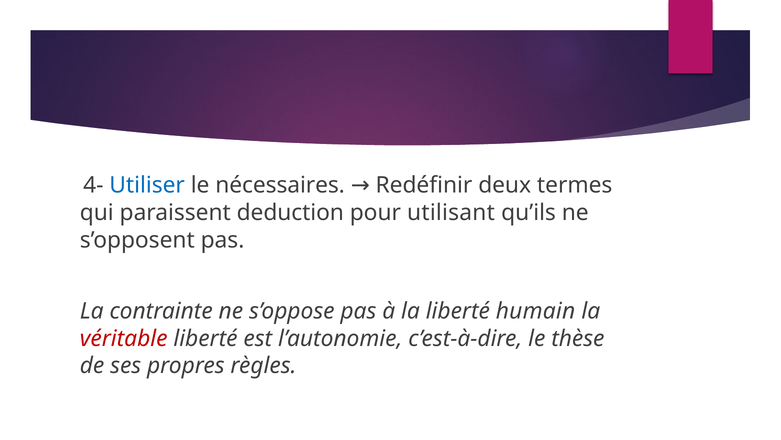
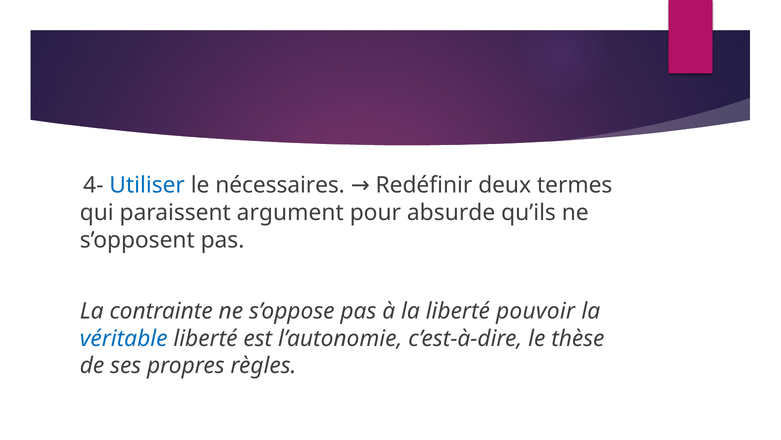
deduction: deduction -> argument
utilisant: utilisant -> absurde
humain: humain -> pouvoir
véritable colour: red -> blue
